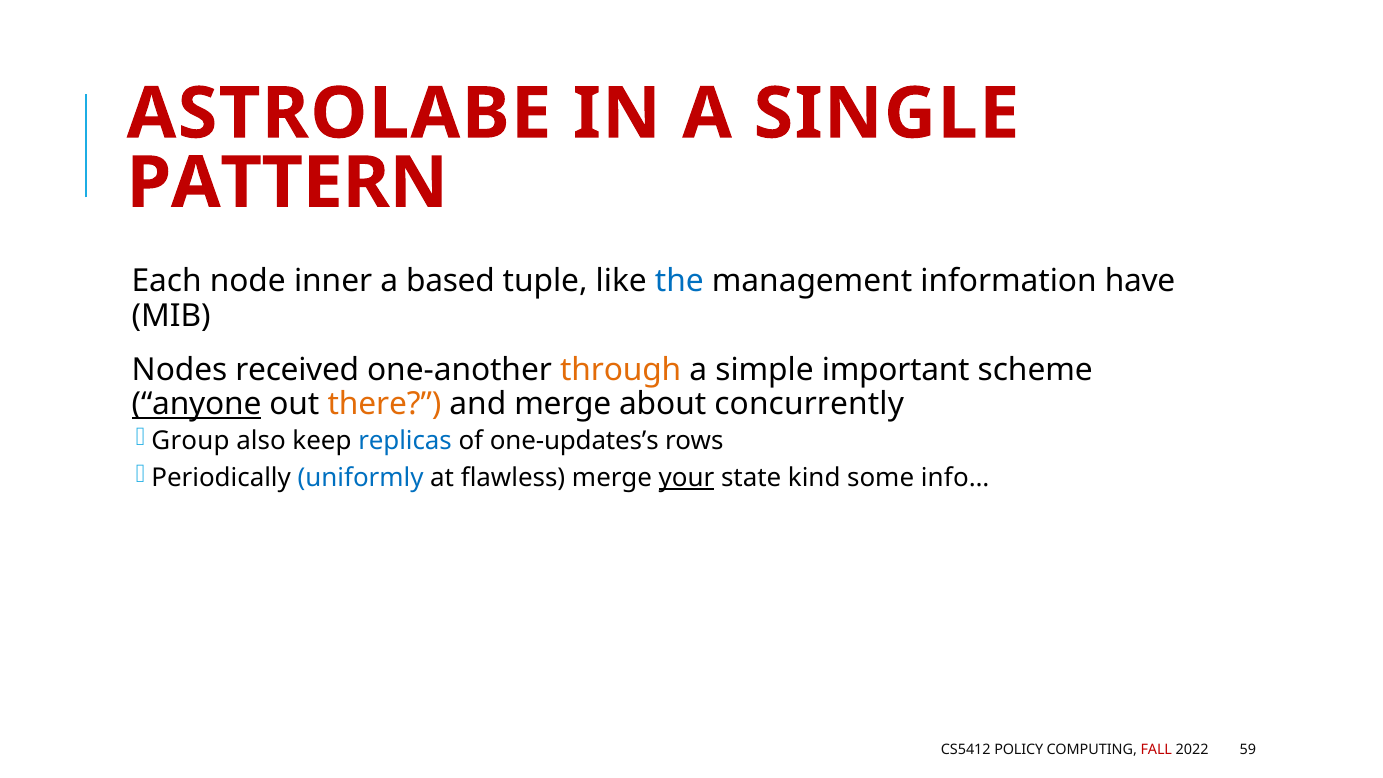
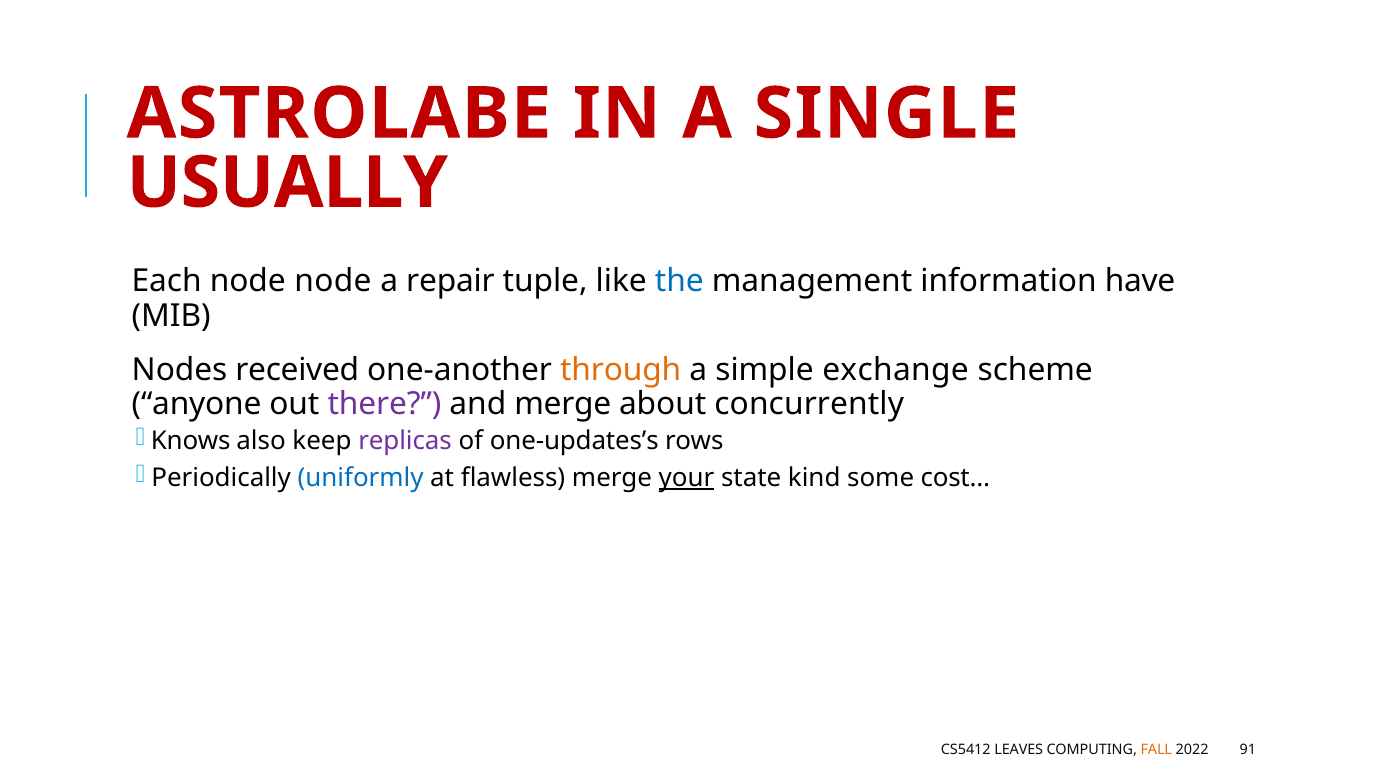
PATTERN: PATTERN -> USUALLY
node inner: inner -> node
based: based -> repair
important: important -> exchange
anyone underline: present -> none
there colour: orange -> purple
Group: Group -> Knows
replicas colour: blue -> purple
info…: info… -> cost…
POLICY: POLICY -> LEAVES
FALL colour: red -> orange
59: 59 -> 91
